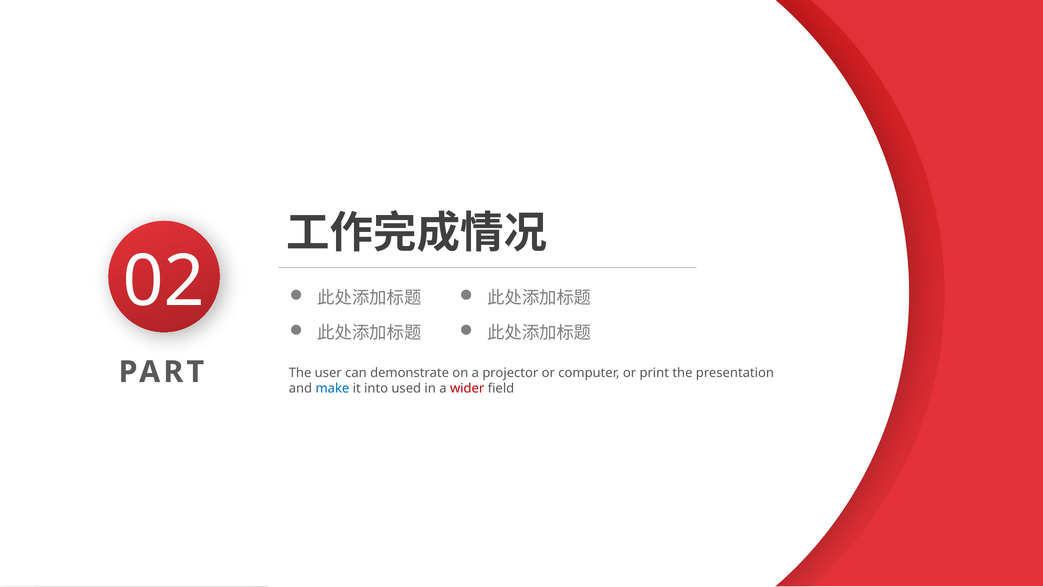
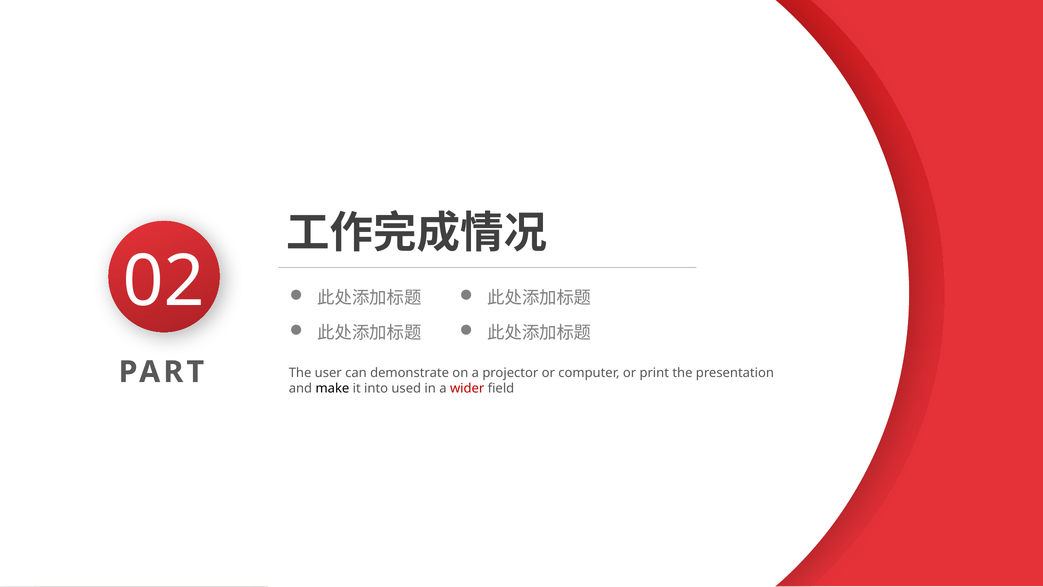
make colour: blue -> black
